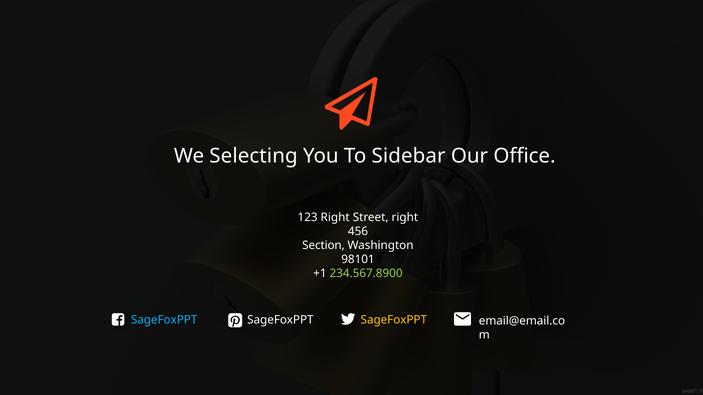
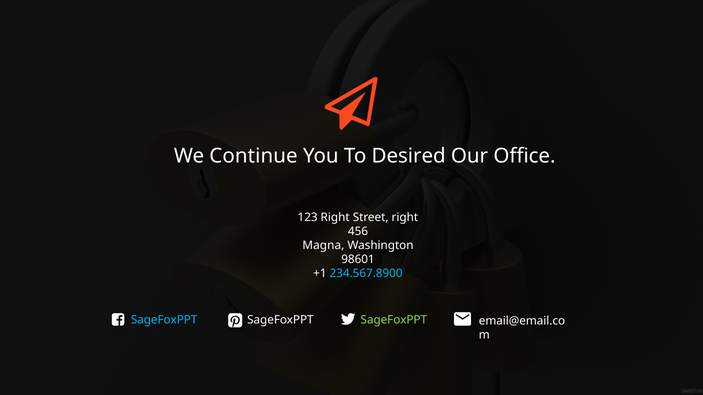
Selecting: Selecting -> Continue
Sidebar: Sidebar -> Desired
Section: Section -> Magna
98101: 98101 -> 98601
234.567.8900 colour: light green -> light blue
SageFoxPPT at (394, 320) colour: yellow -> light green
